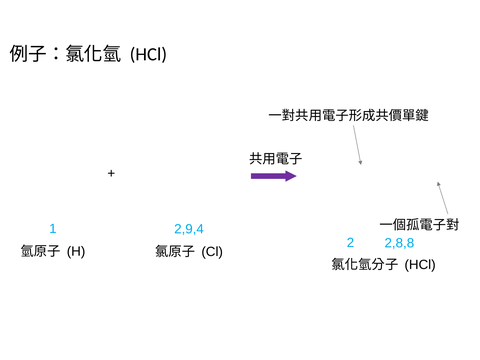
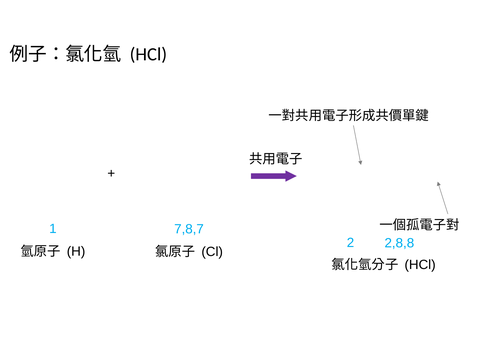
2,9,4: 2,9,4 -> 7,8,7
